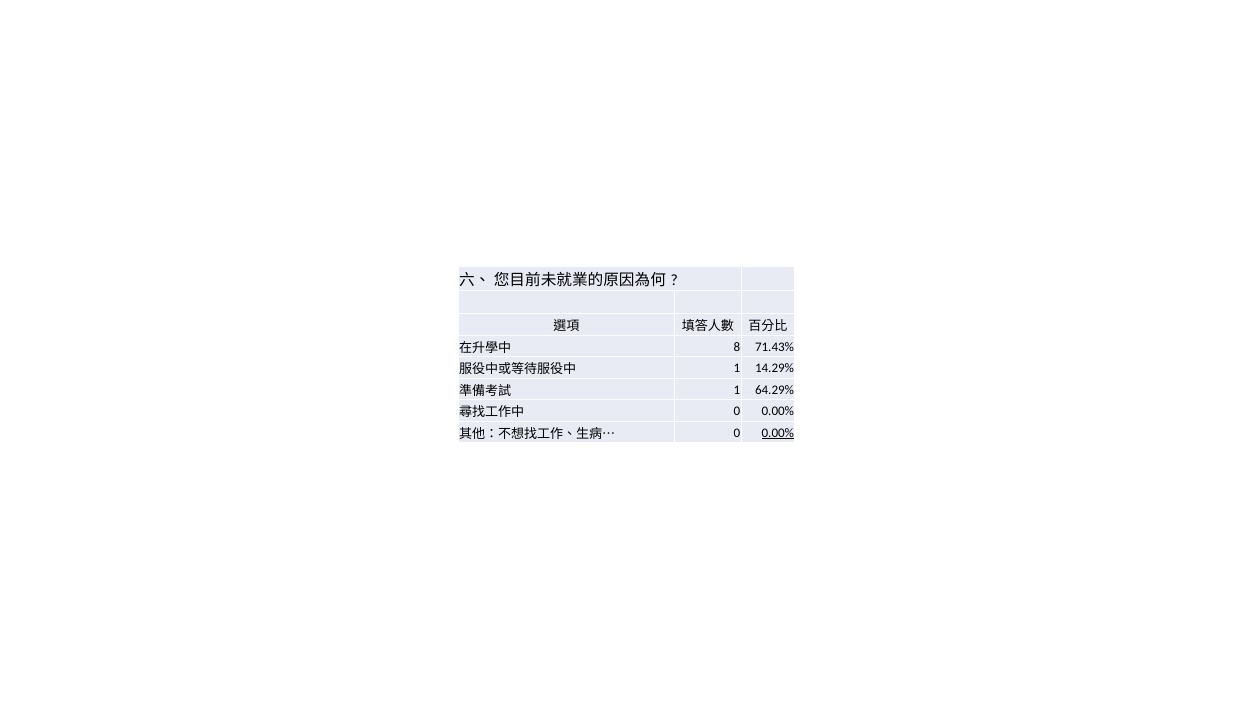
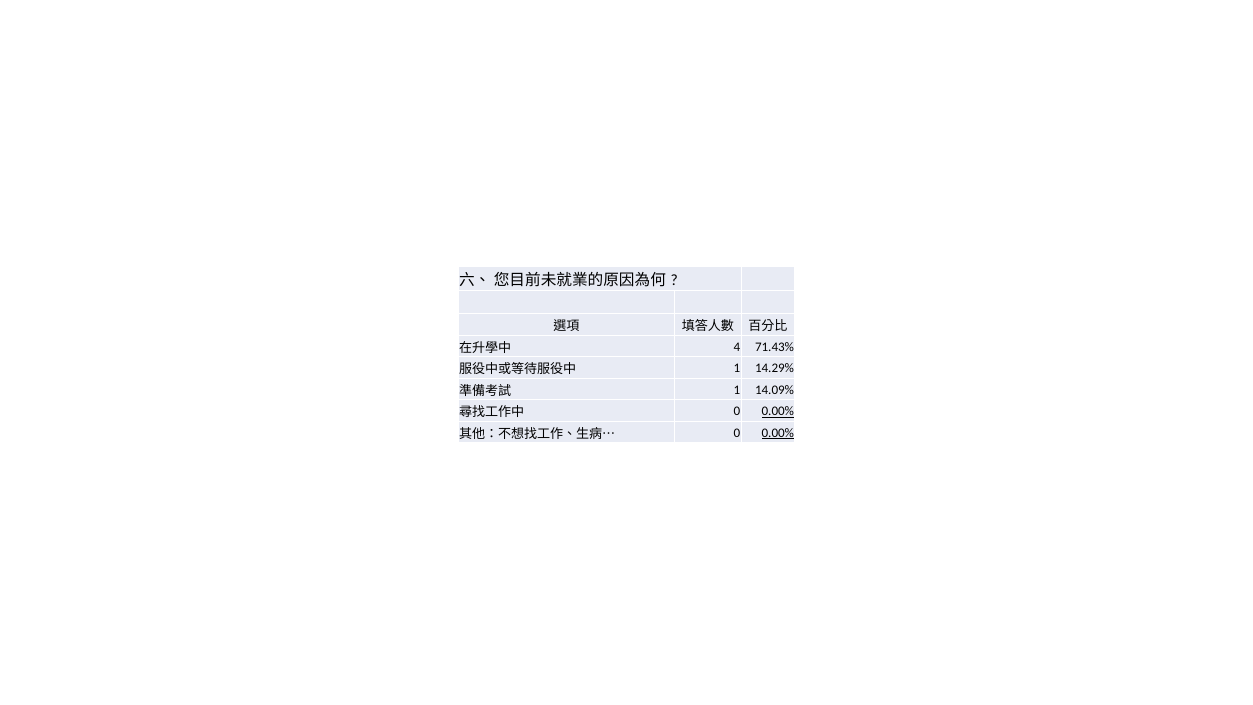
8: 8 -> 4
64.29%: 64.29% -> 14.09%
0.00% at (778, 411) underline: none -> present
